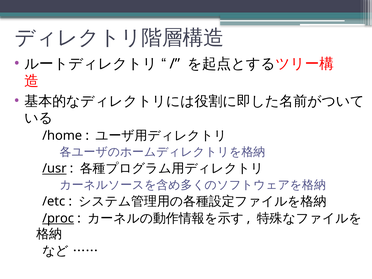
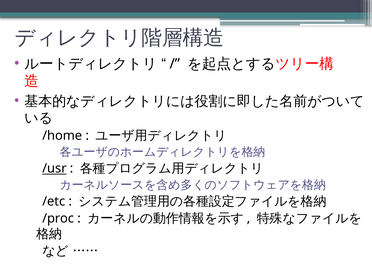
/proc underline: present -> none
